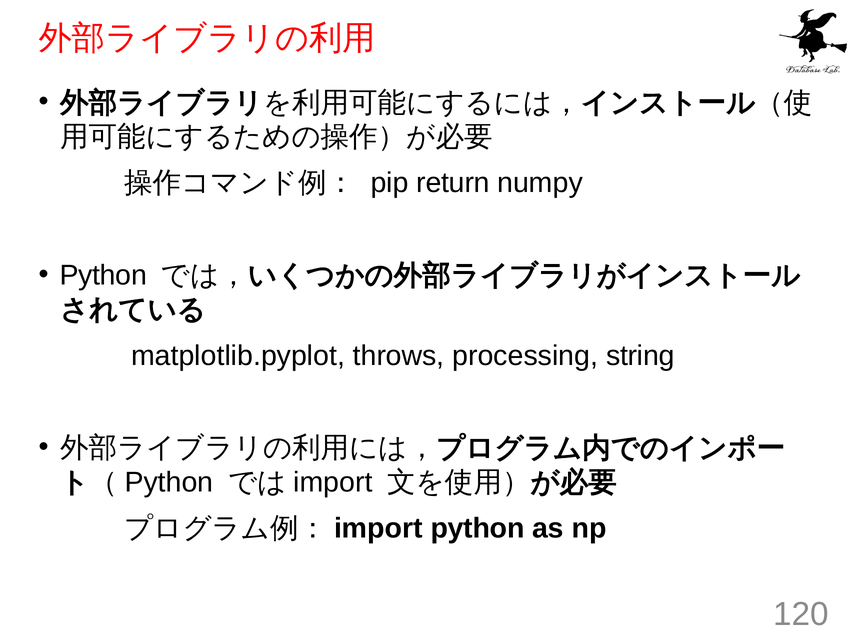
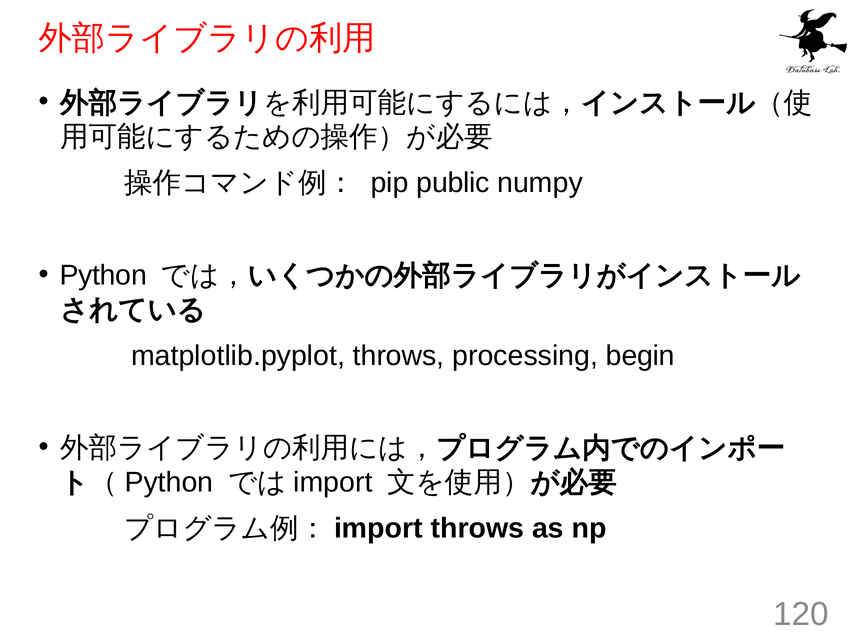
return: return -> public
string: string -> begin
python at (478, 528): python -> throws
